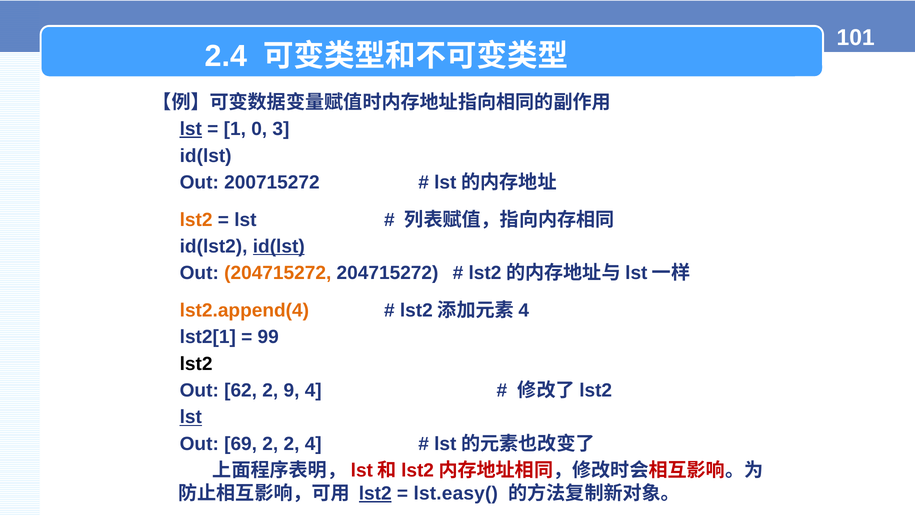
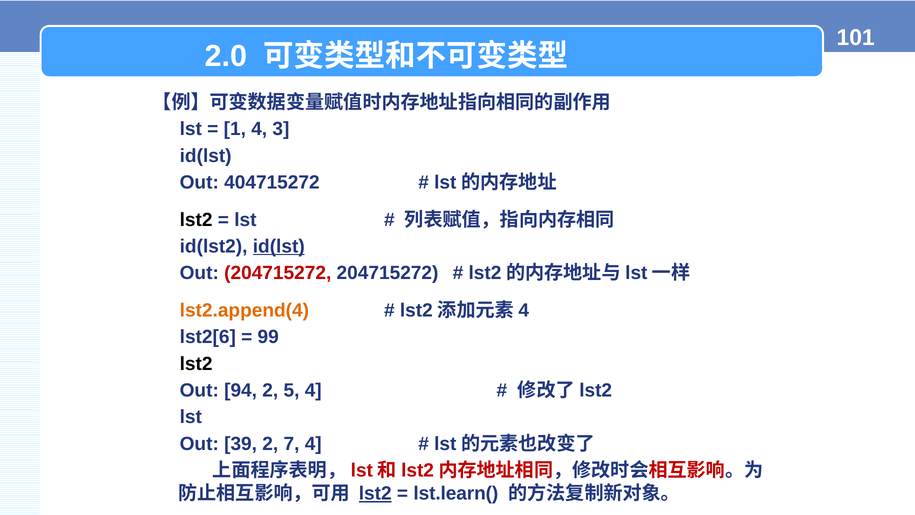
2.4: 2.4 -> 2.0
lst at (191, 129) underline: present -> none
1 0: 0 -> 4
200715272: 200715272 -> 404715272
lst2 at (196, 220) colour: orange -> black
204715272 at (278, 273) colour: orange -> red
lst2[1: lst2[1 -> lst2[6
62: 62 -> 94
9: 9 -> 5
lst at (191, 417) underline: present -> none
69: 69 -> 39
2 2: 2 -> 7
lst.easy(: lst.easy( -> lst.learn(
